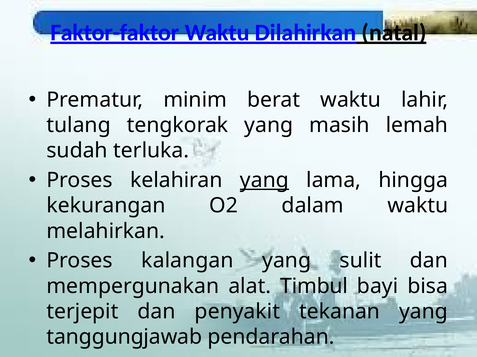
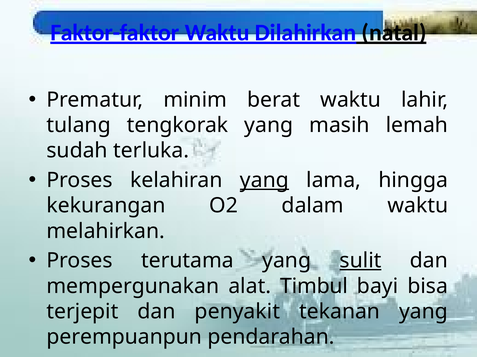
kalangan: kalangan -> terutama
sulit underline: none -> present
tanggungjawab: tanggungjawab -> perempuanpun
